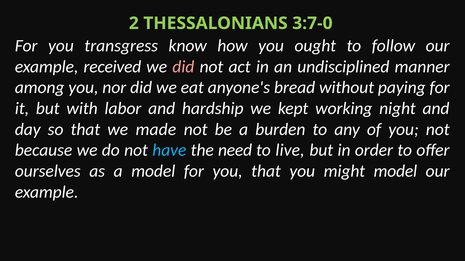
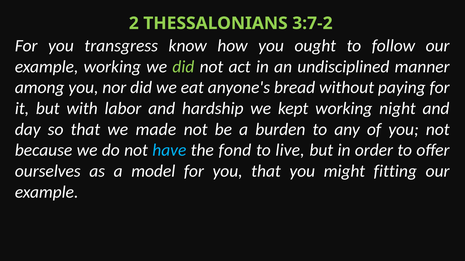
3:7-0: 3:7-0 -> 3:7-2
example received: received -> working
did at (183, 67) colour: pink -> light green
need: need -> fond
might model: model -> fitting
